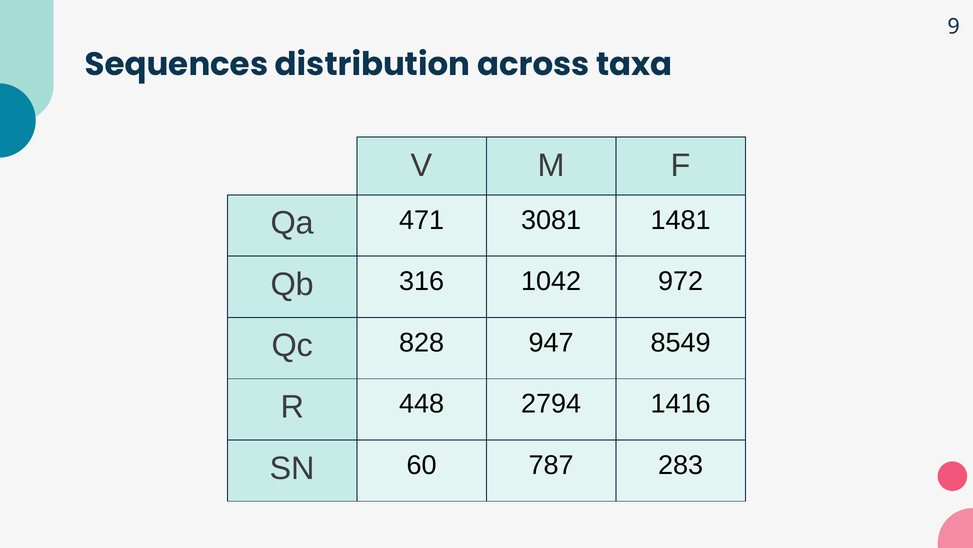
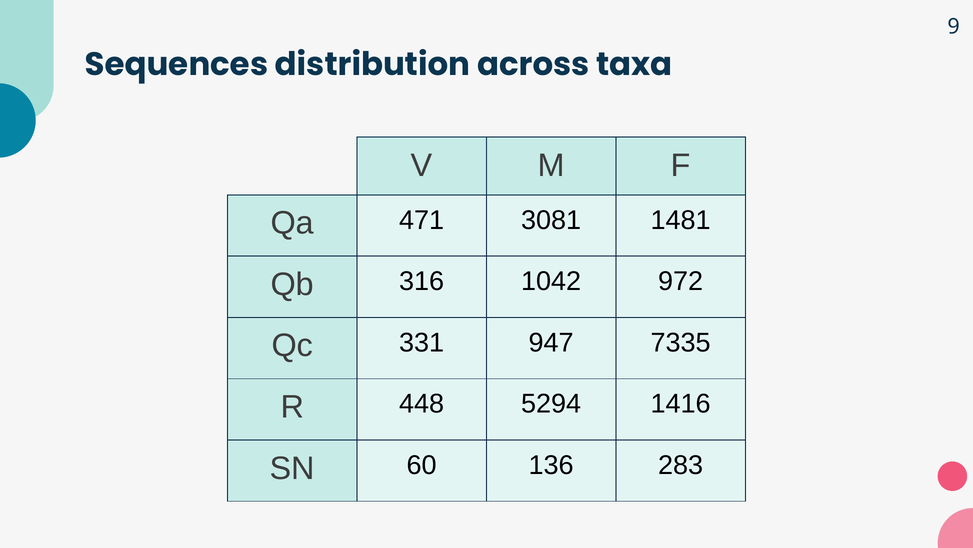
828: 828 -> 331
8549: 8549 -> 7335
2794: 2794 -> 5294
787: 787 -> 136
